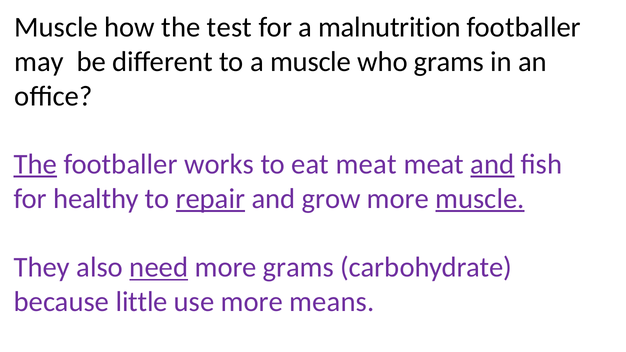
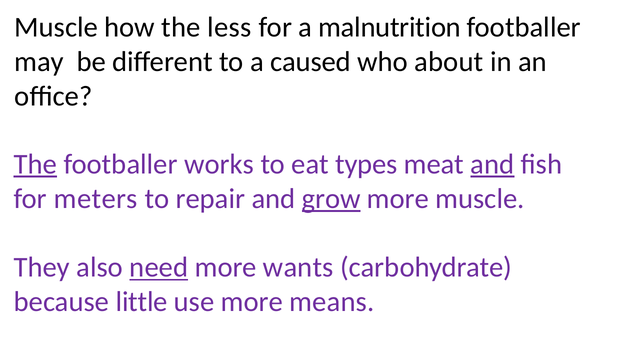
test: test -> less
a muscle: muscle -> caused
who grams: grams -> about
eat meat: meat -> types
healthy: healthy -> meters
repair underline: present -> none
grow underline: none -> present
muscle at (480, 199) underline: present -> none
more grams: grams -> wants
